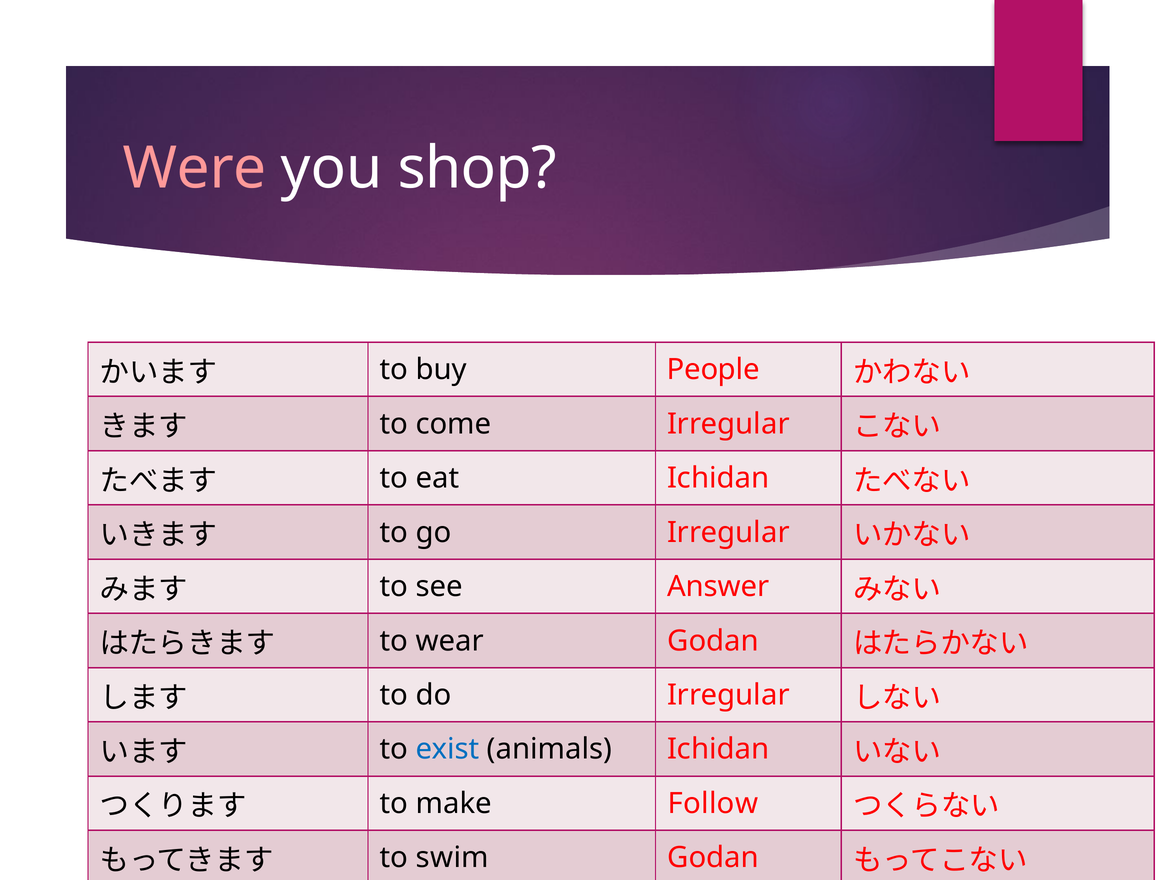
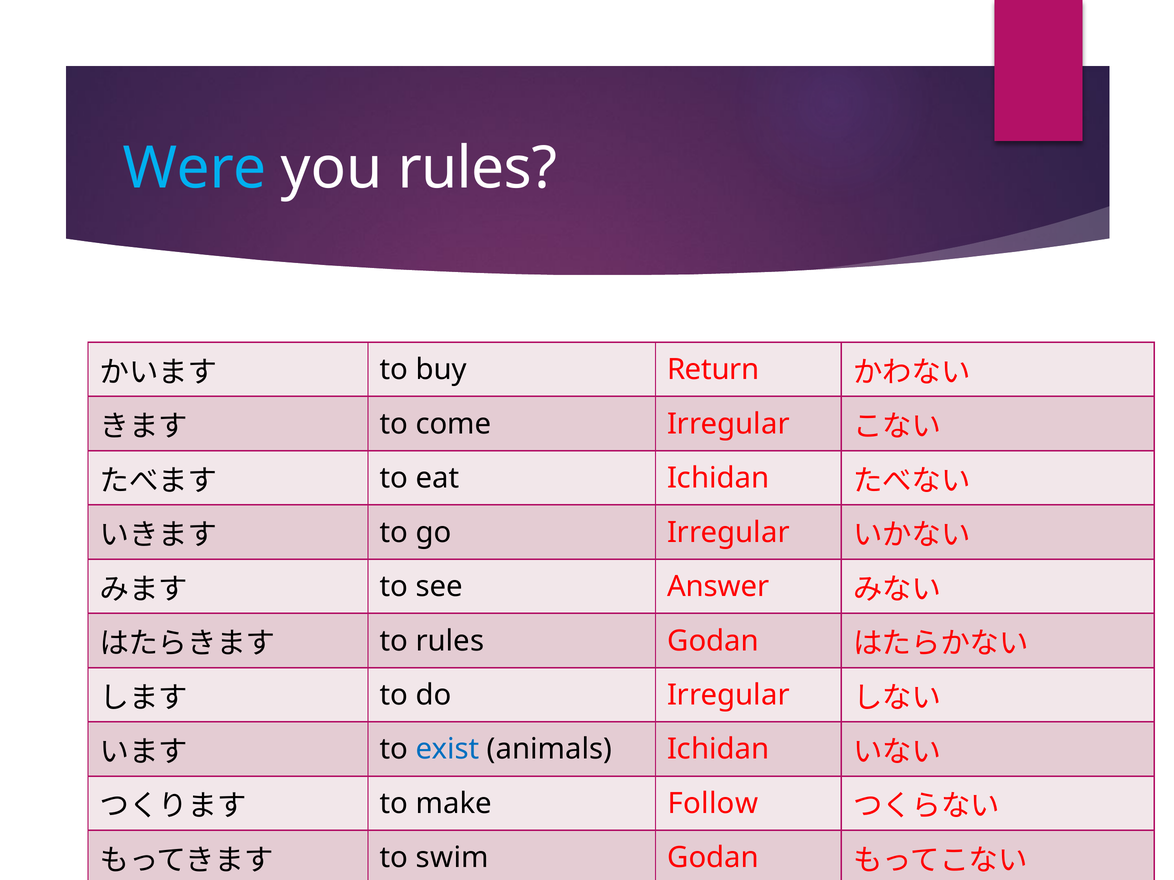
Were colour: pink -> light blue
you shop: shop -> rules
People: People -> Return
to wear: wear -> rules
